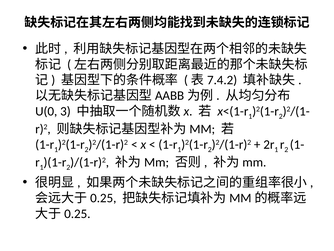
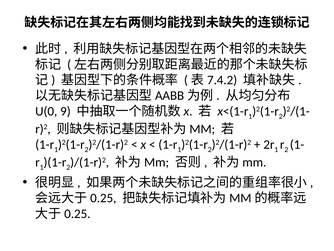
3: 3 -> 9
